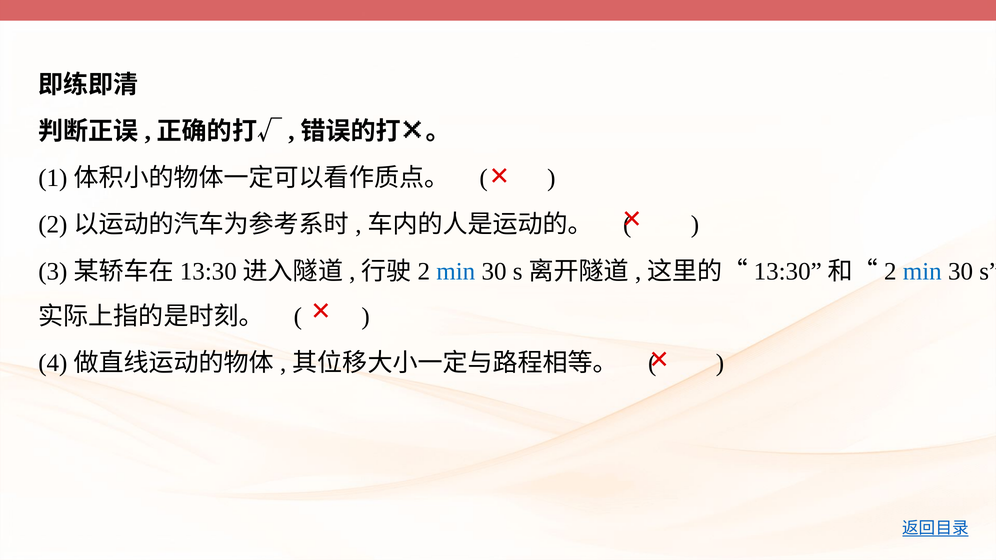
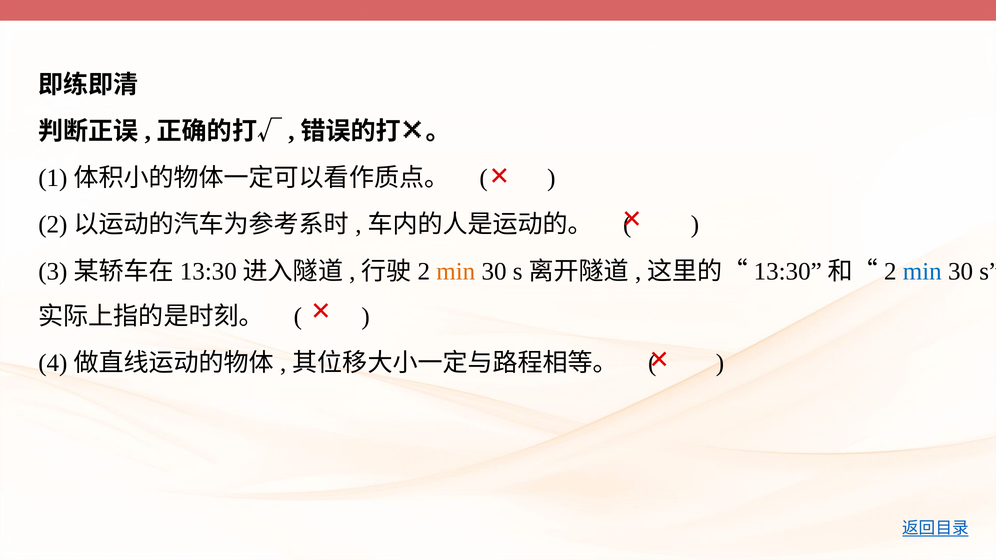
min at (456, 271) colour: blue -> orange
